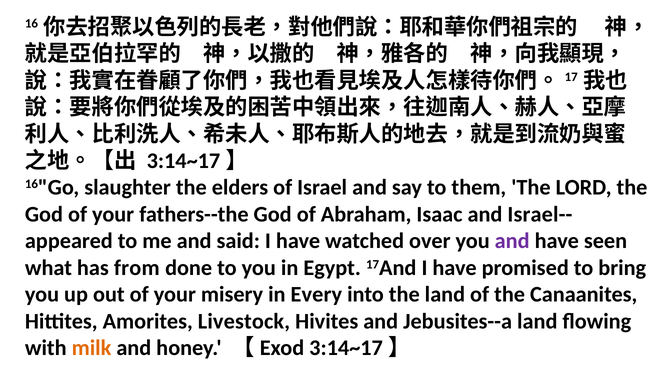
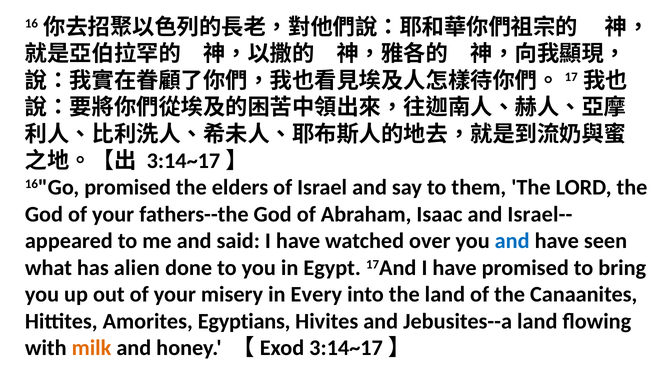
16"Go slaughter: slaughter -> promised
and at (512, 241) colour: purple -> blue
from: from -> alien
Livestock: Livestock -> Egyptians
